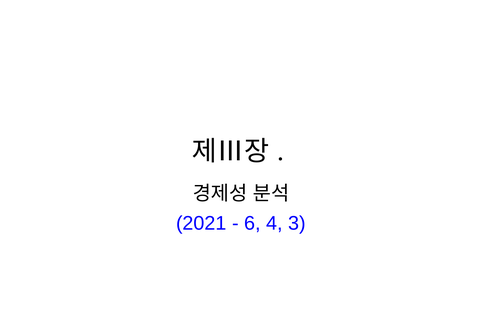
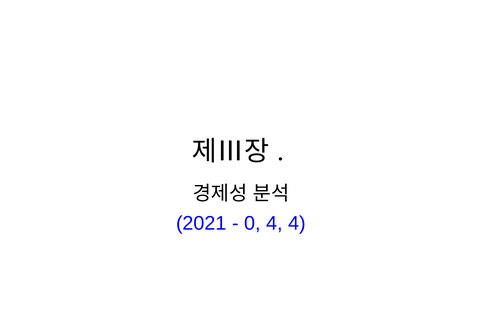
6: 6 -> 0
4 3: 3 -> 4
